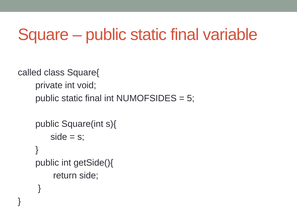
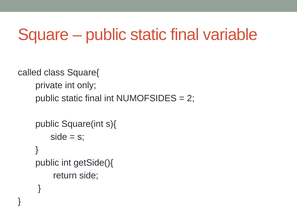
void: void -> only
5: 5 -> 2
